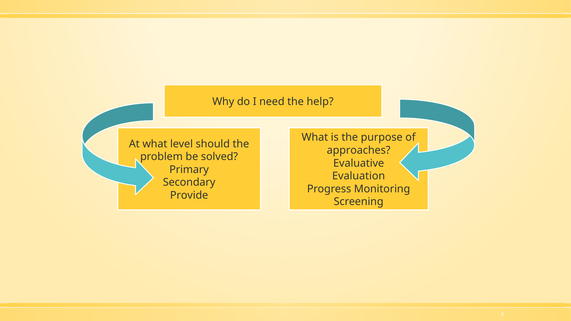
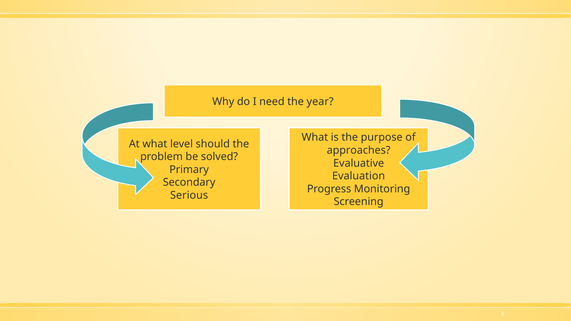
help: help -> year
Provide: Provide -> Serious
